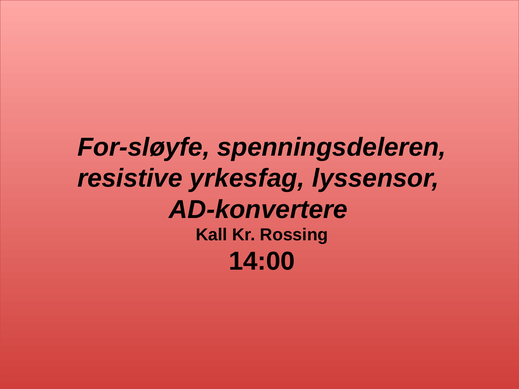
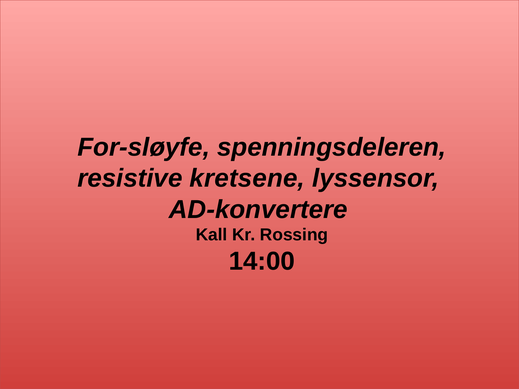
yrkesfag: yrkesfag -> kretsene
